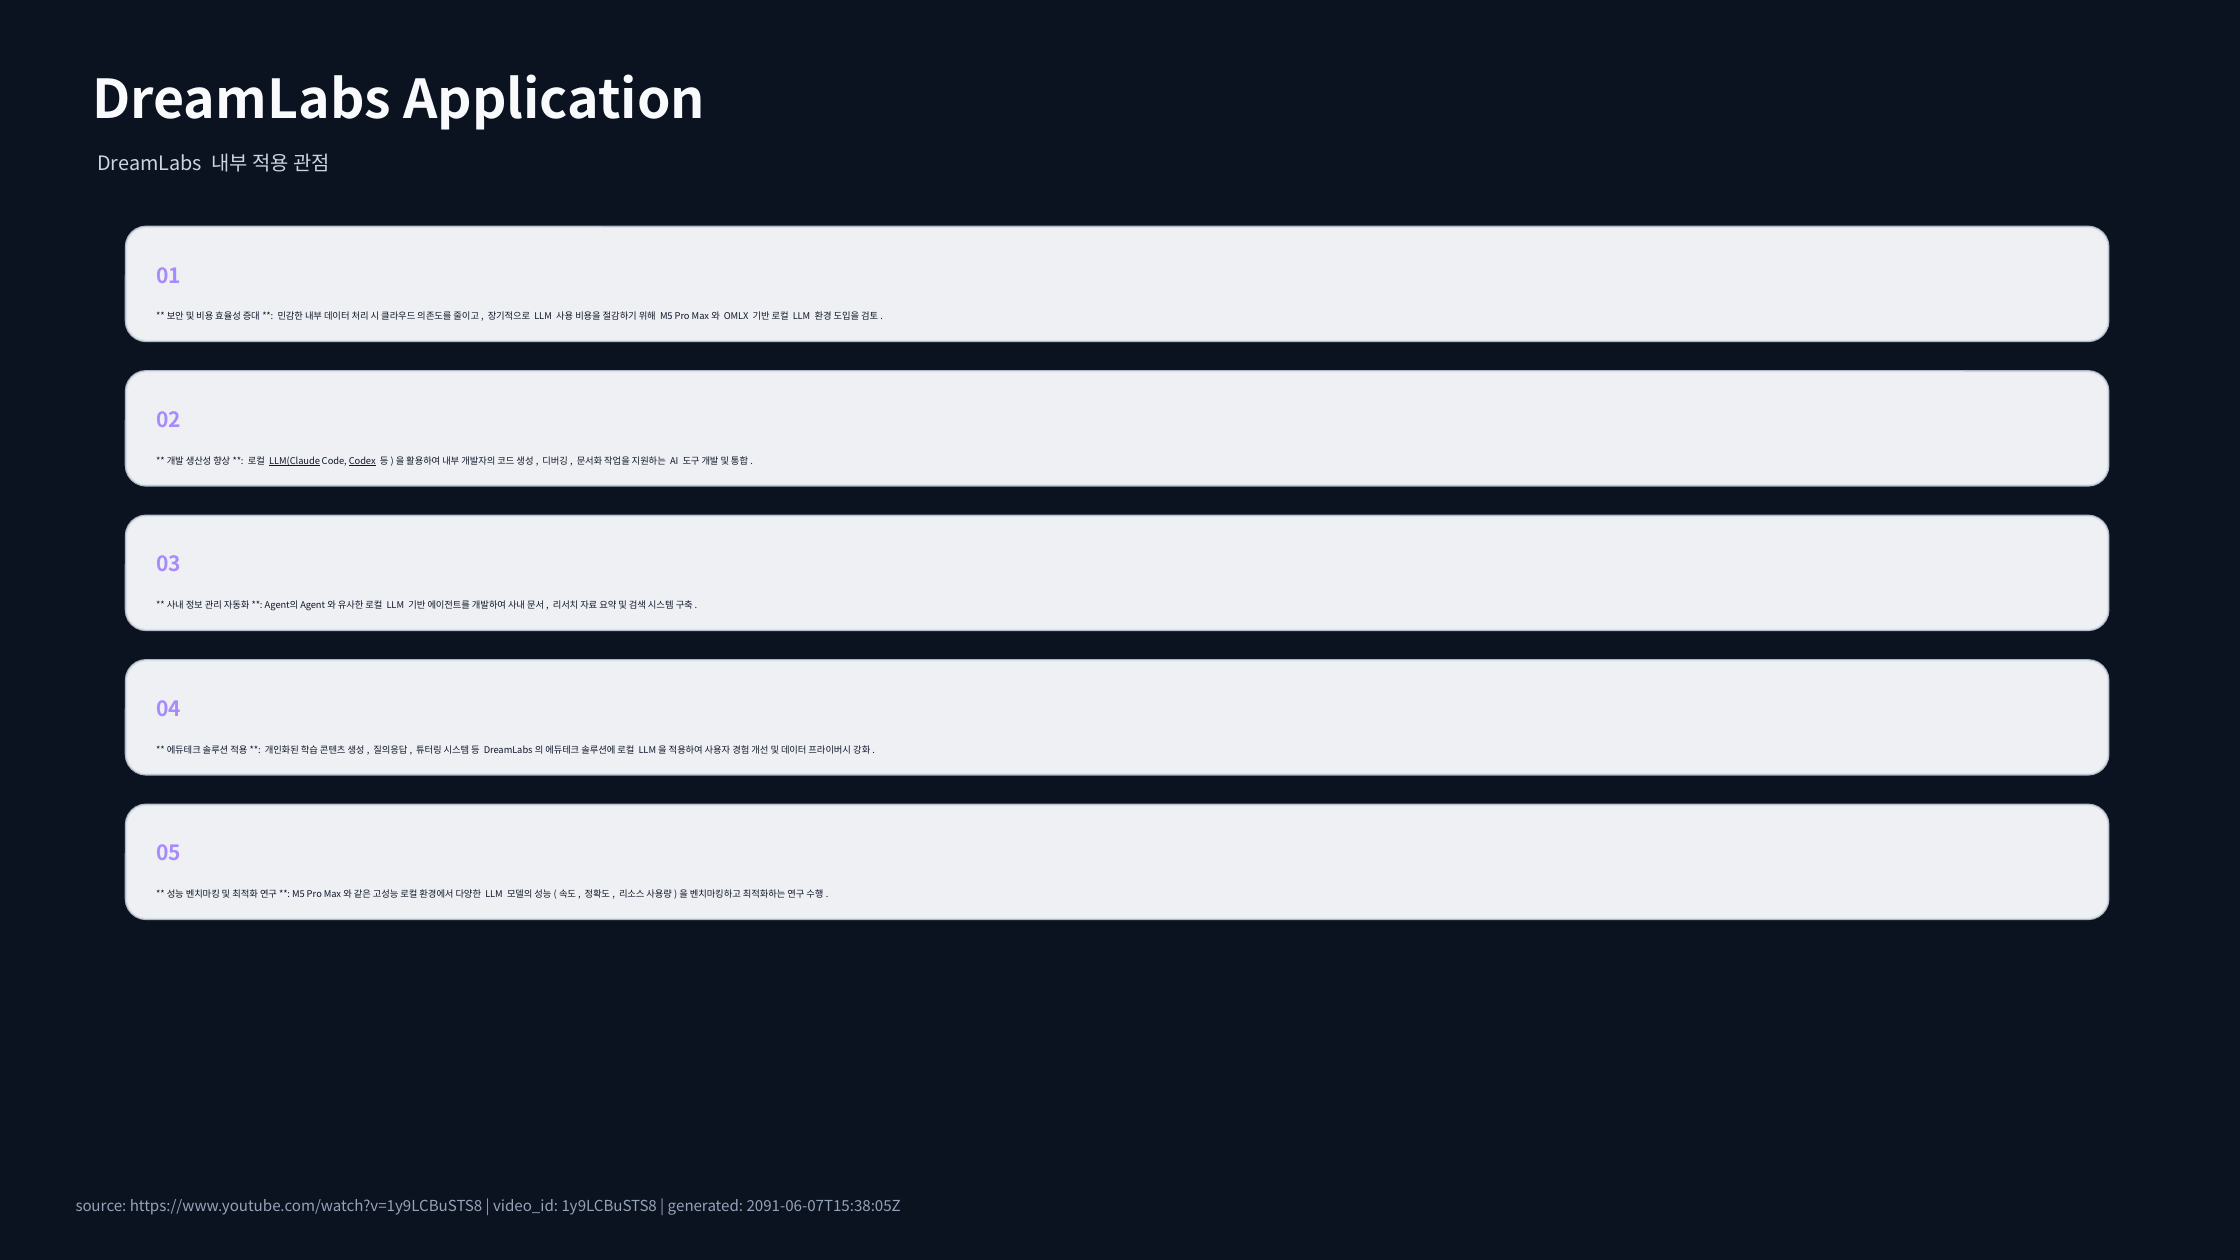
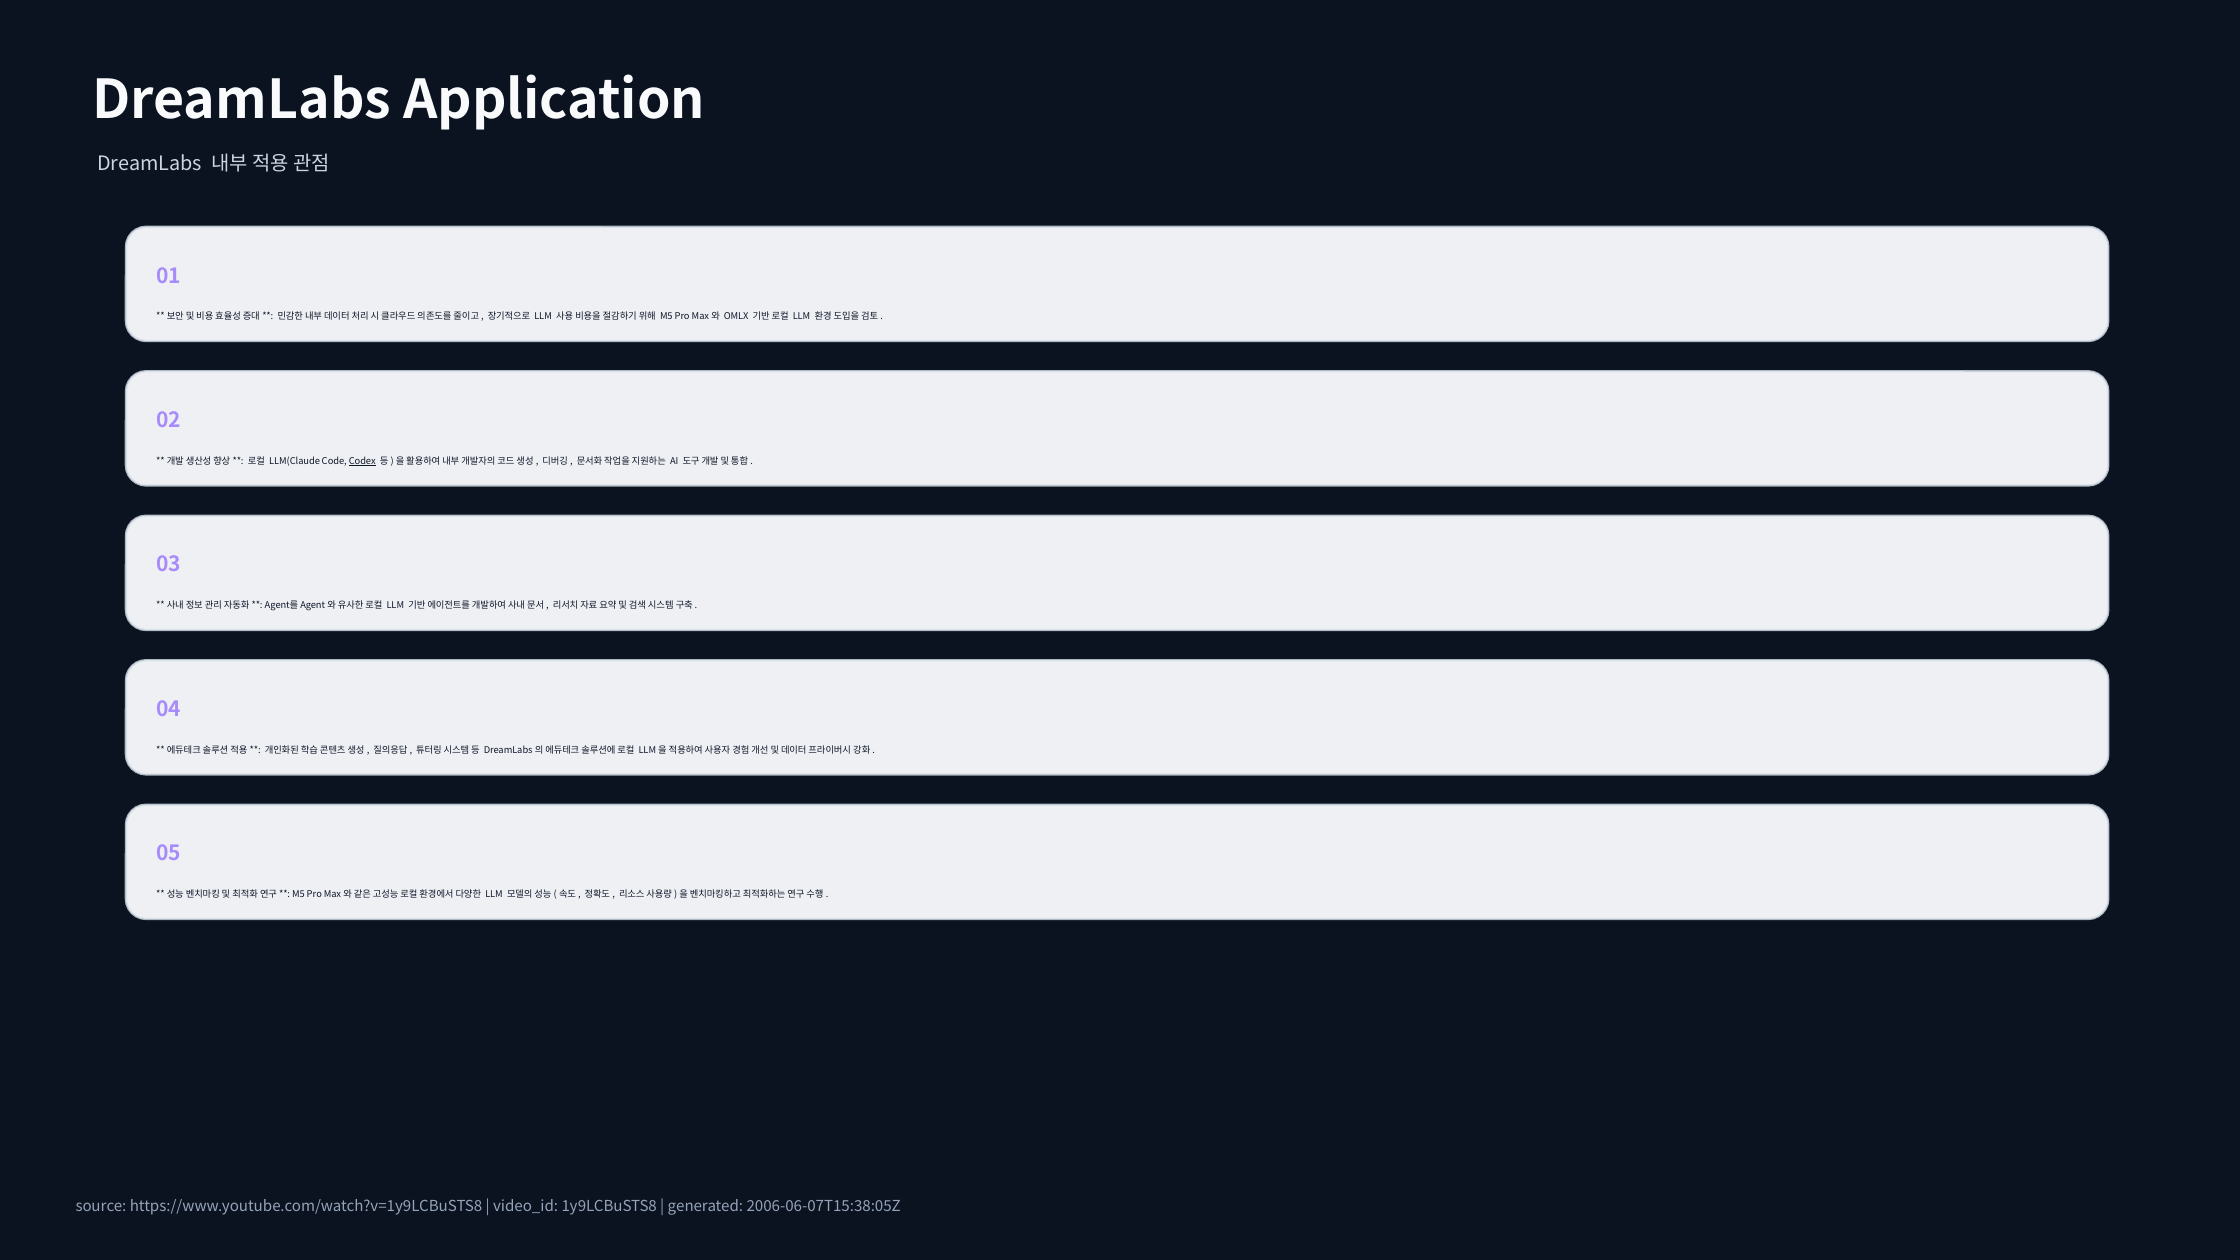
LLM(Claude underline: present -> none
Agent의: Agent의 -> Agent를
2091-06-07T15:38:05Z: 2091-06-07T15:38:05Z -> 2006-06-07T15:38:05Z
